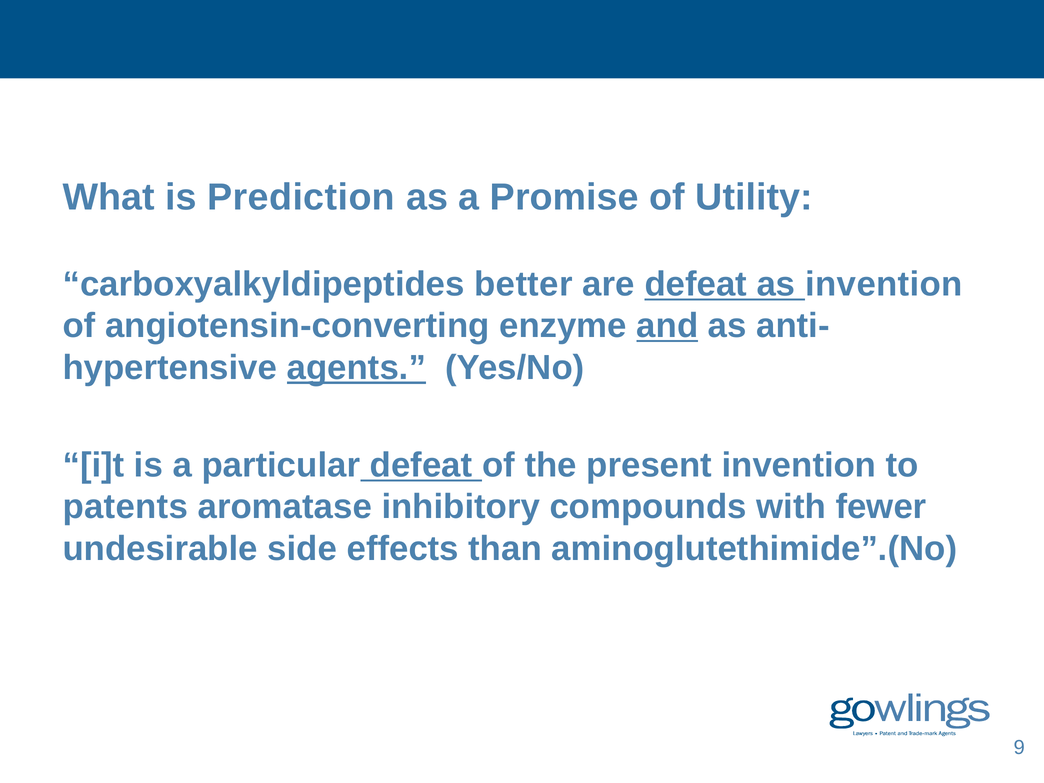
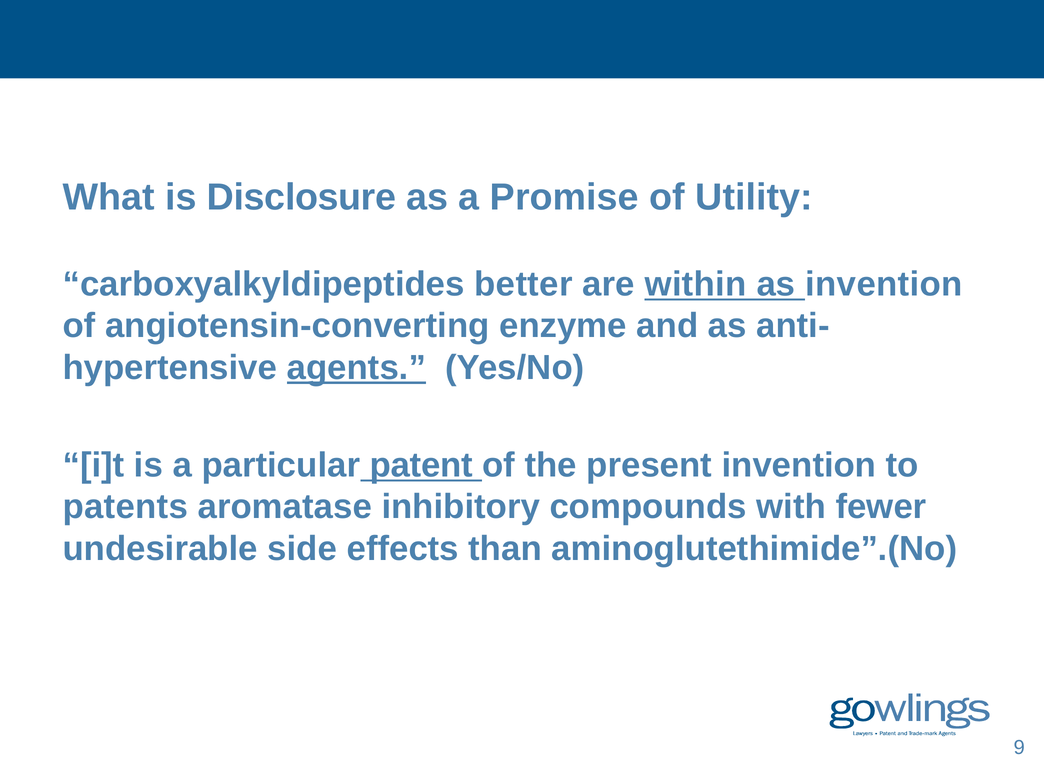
Prediction: Prediction -> Disclosure
are defeat: defeat -> within
and underline: present -> none
particular defeat: defeat -> patent
